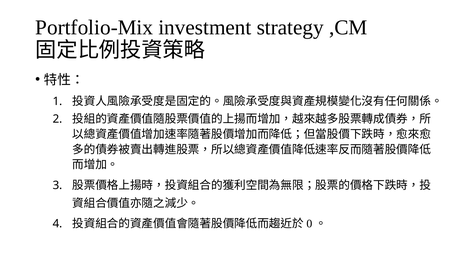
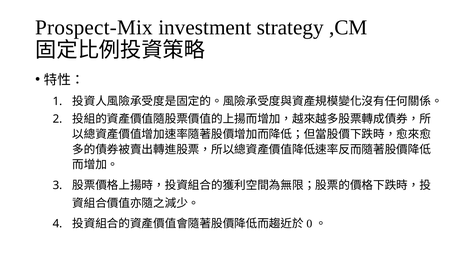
Portfolio-Mix: Portfolio-Mix -> Prospect-Mix
